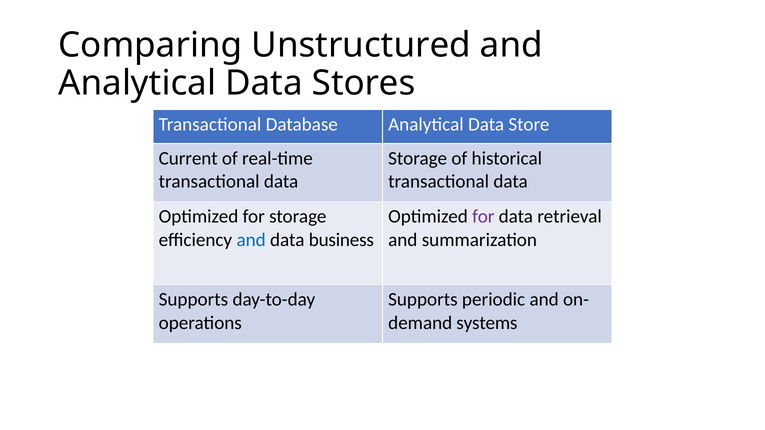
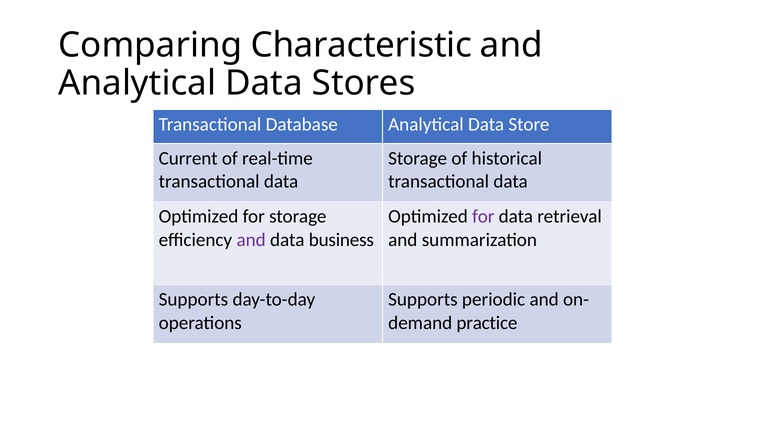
Unstructured: Unstructured -> Characteristic
and at (251, 240) colour: blue -> purple
systems: systems -> practice
